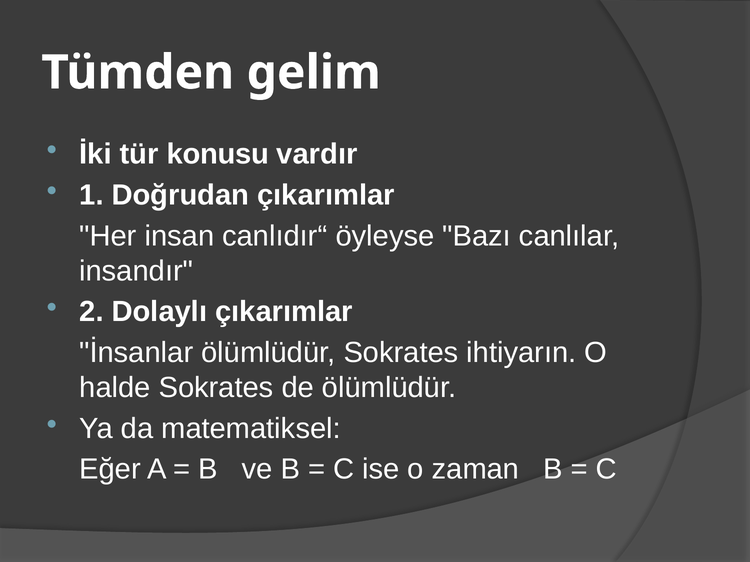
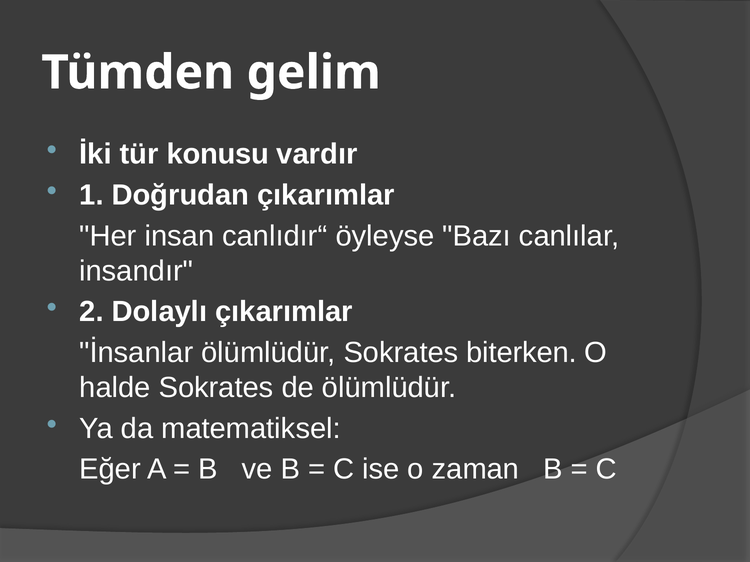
ihtiyarın: ihtiyarın -> biterken
